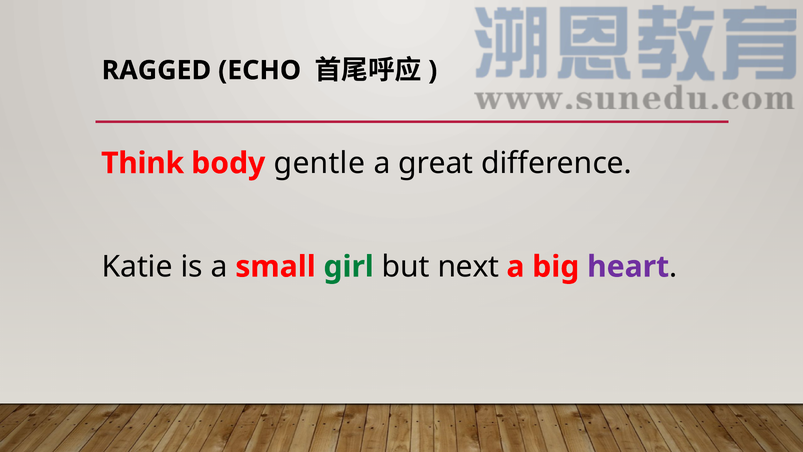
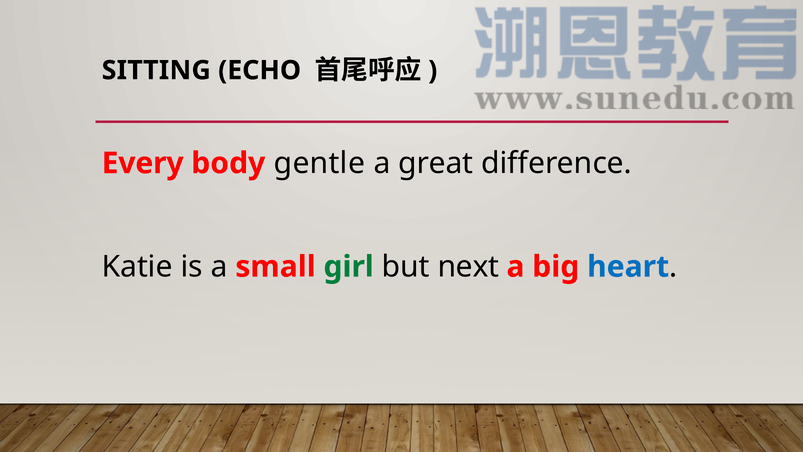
RAGGED: RAGGED -> SITTING
Think: Think -> Every
heart colour: purple -> blue
